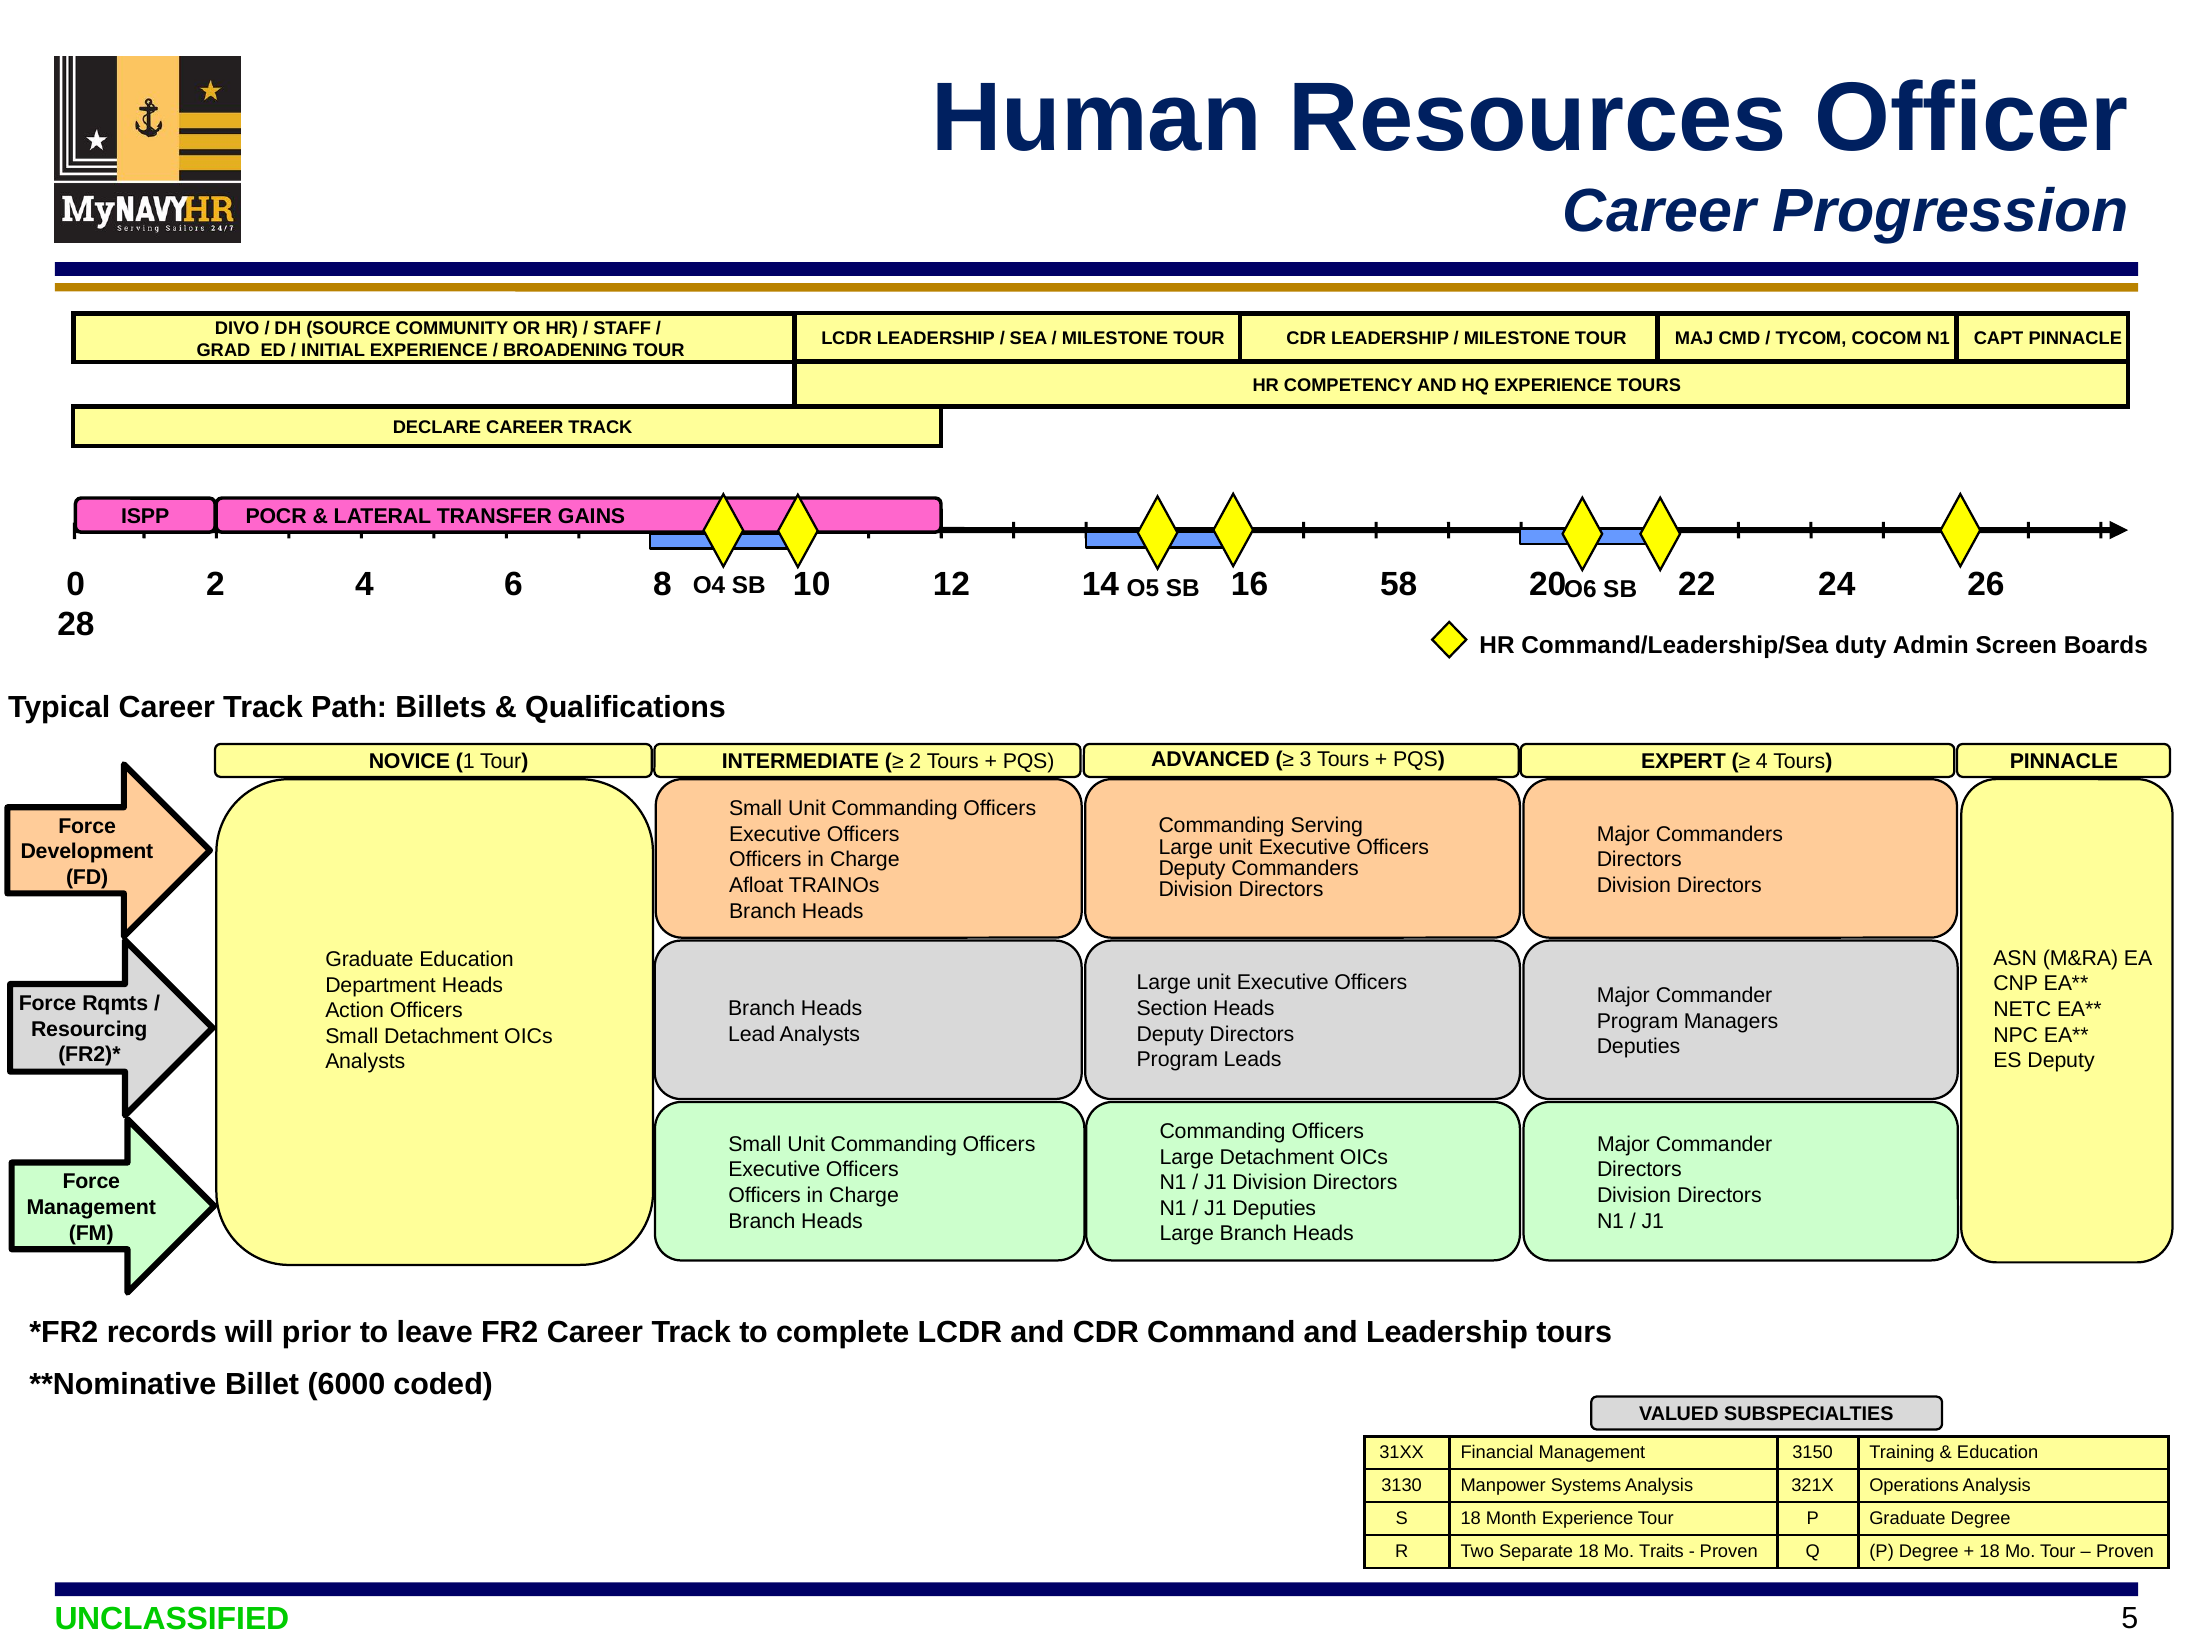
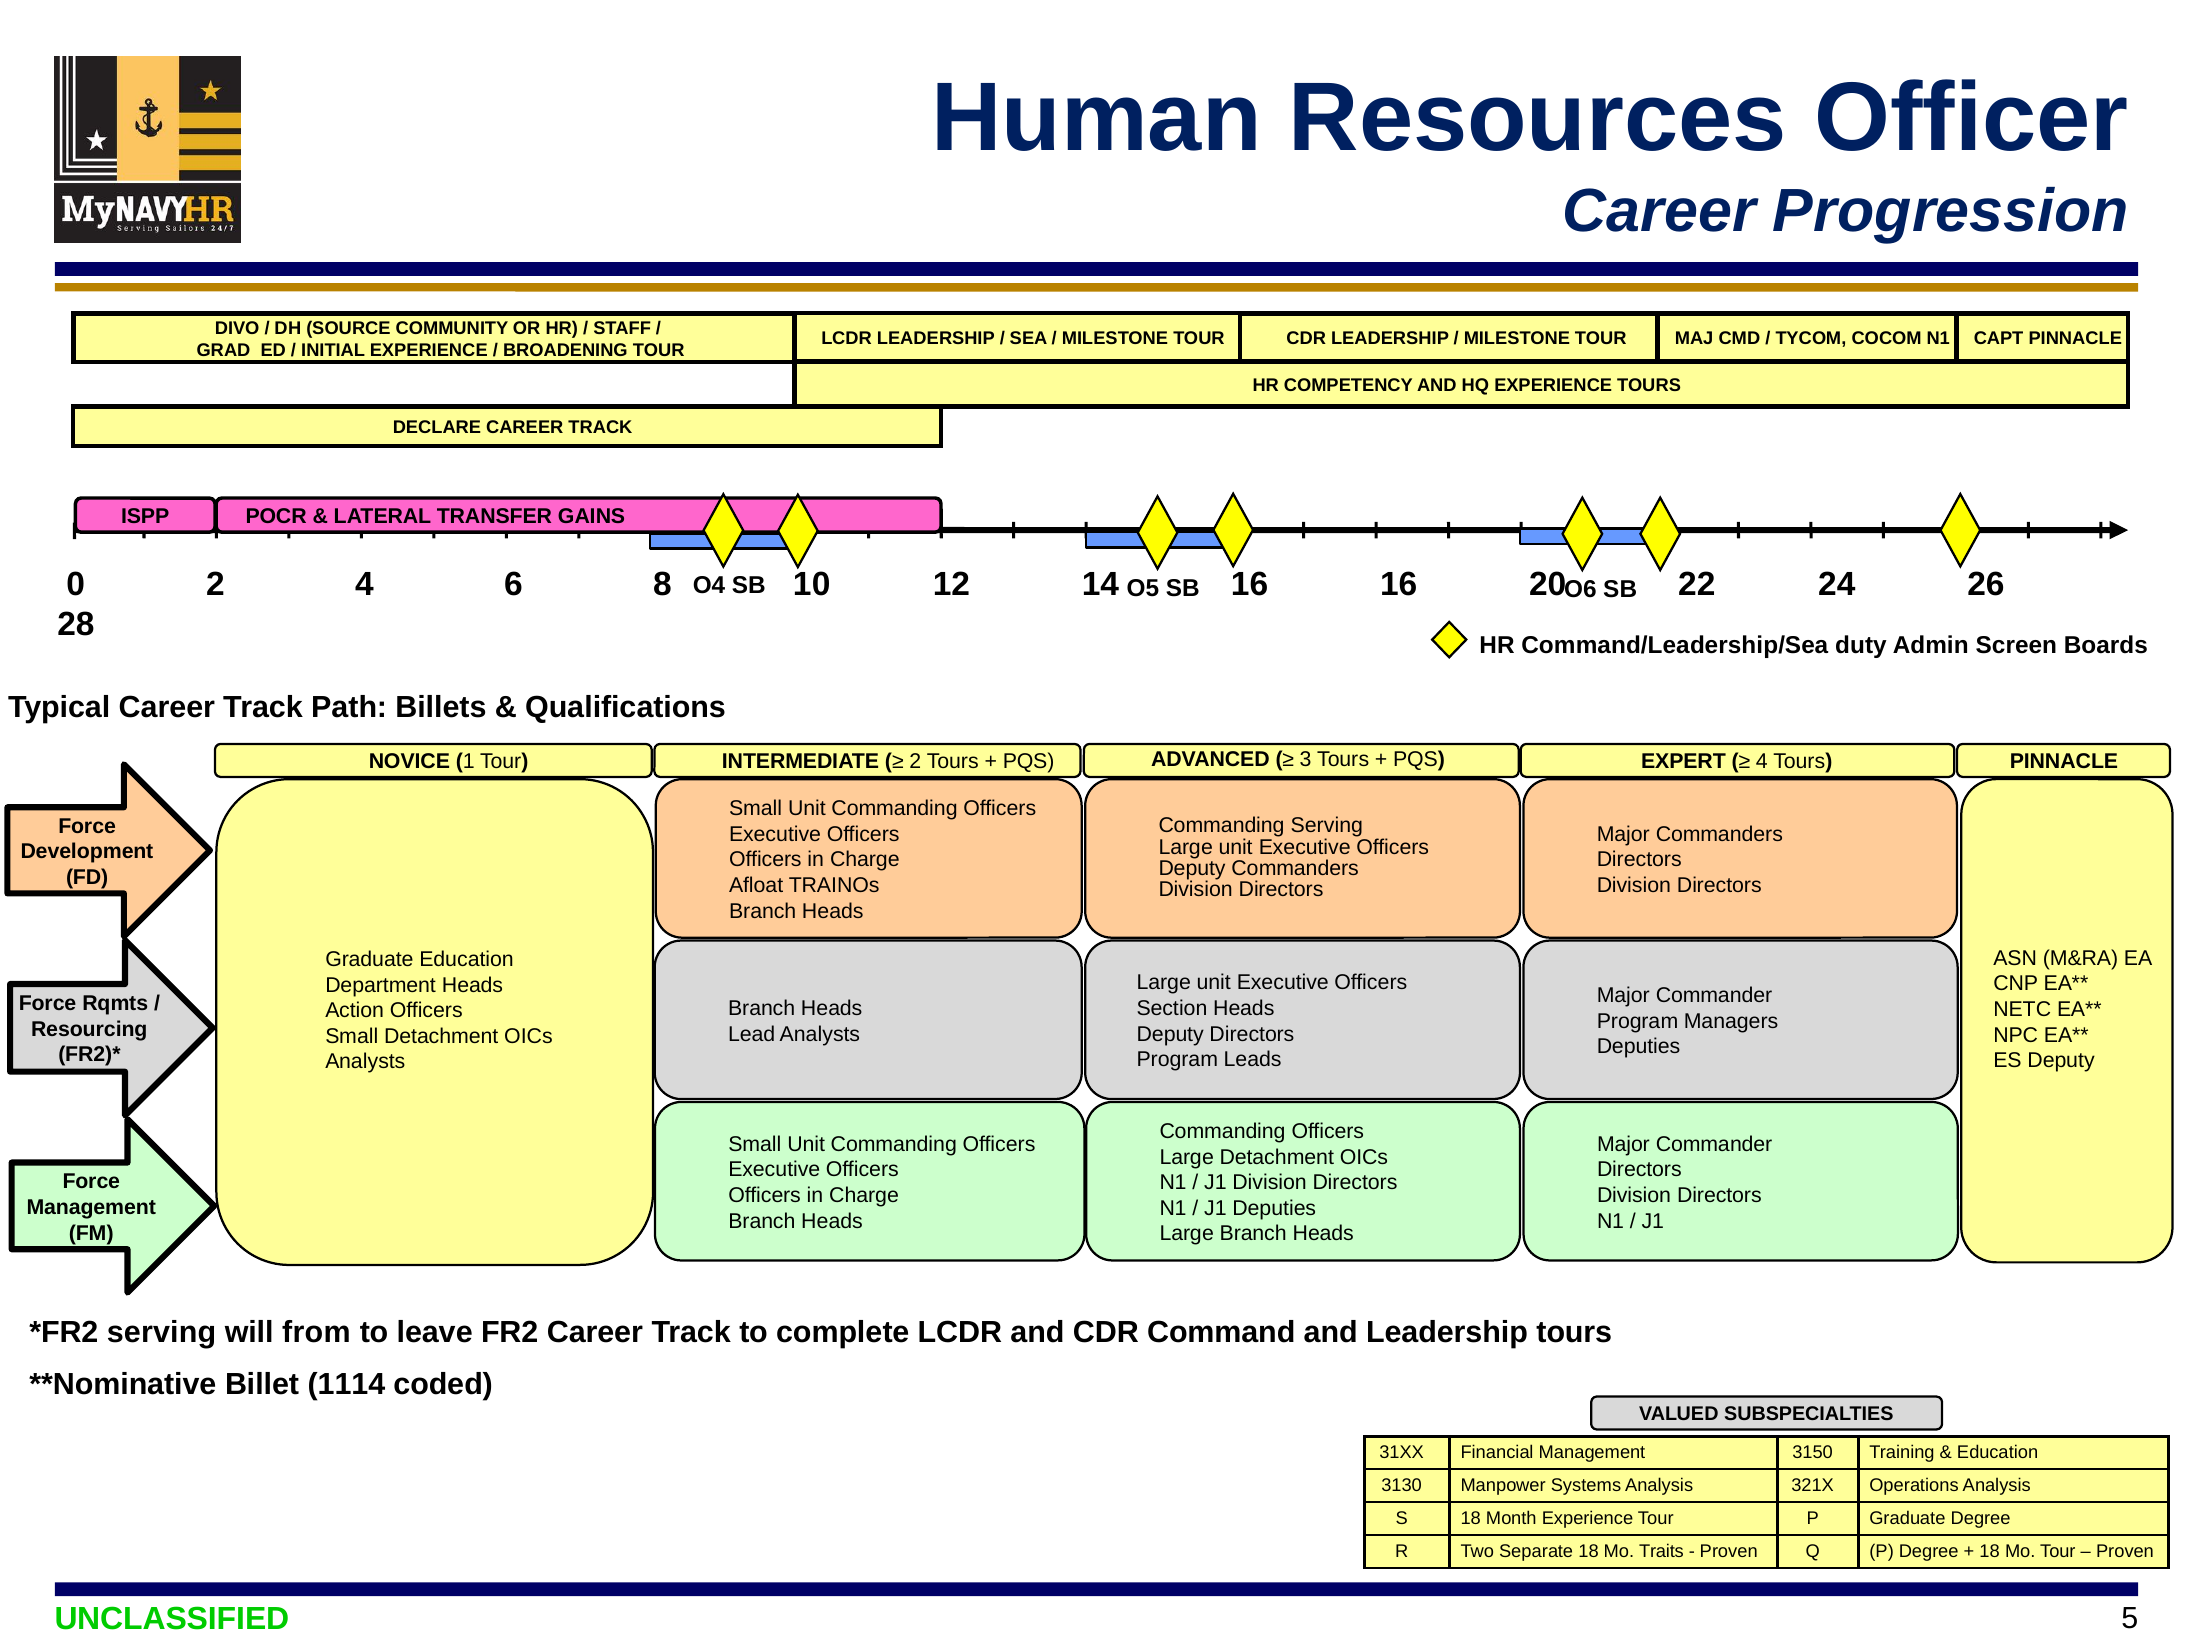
16 58: 58 -> 16
records at (162, 1333): records -> serving
prior: prior -> from
6000: 6000 -> 1114
